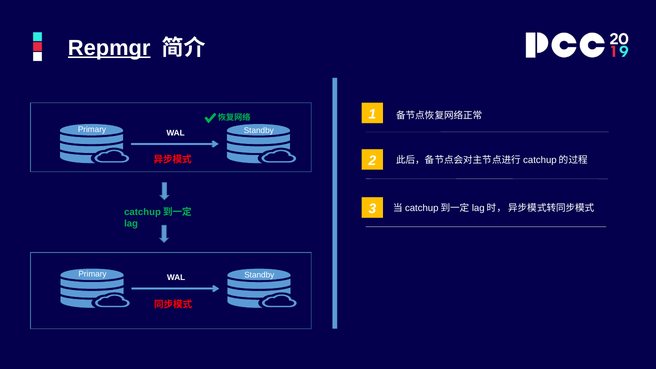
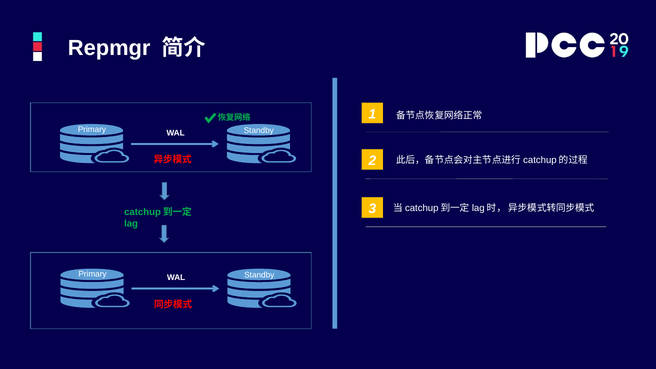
Repmgr underline: present -> none
